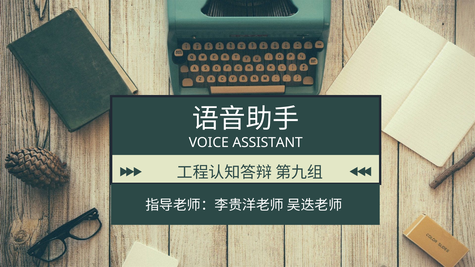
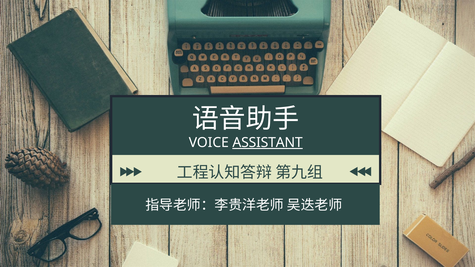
ASSISTANT underline: none -> present
